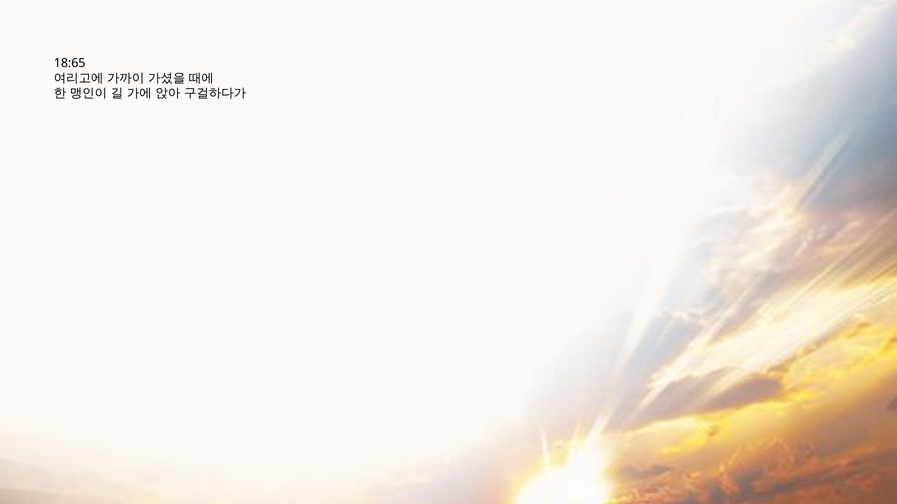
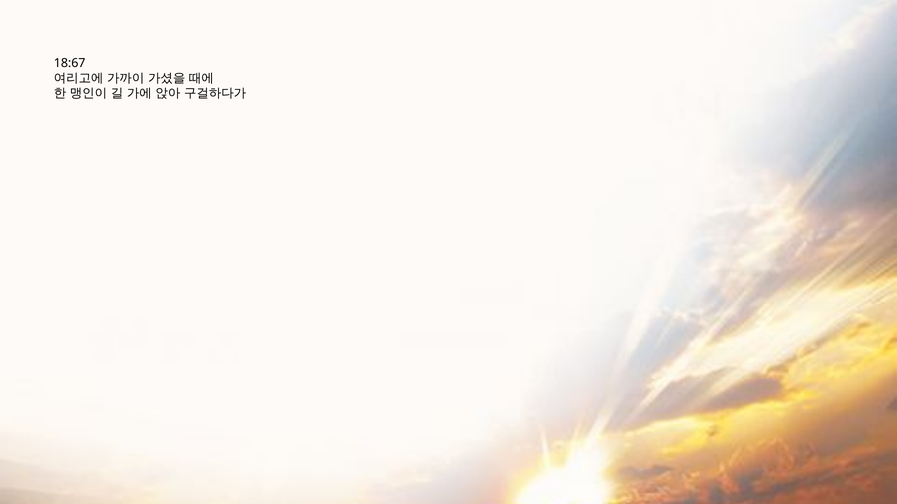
18:65: 18:65 -> 18:67
